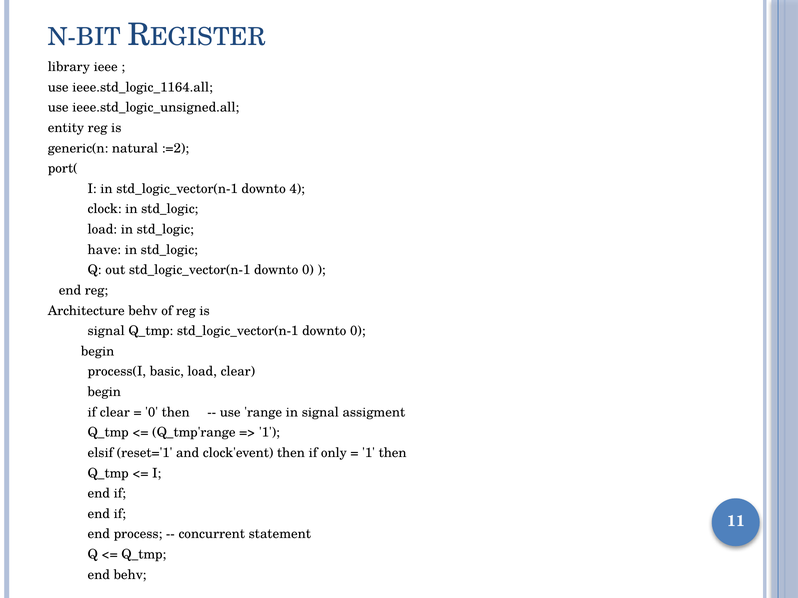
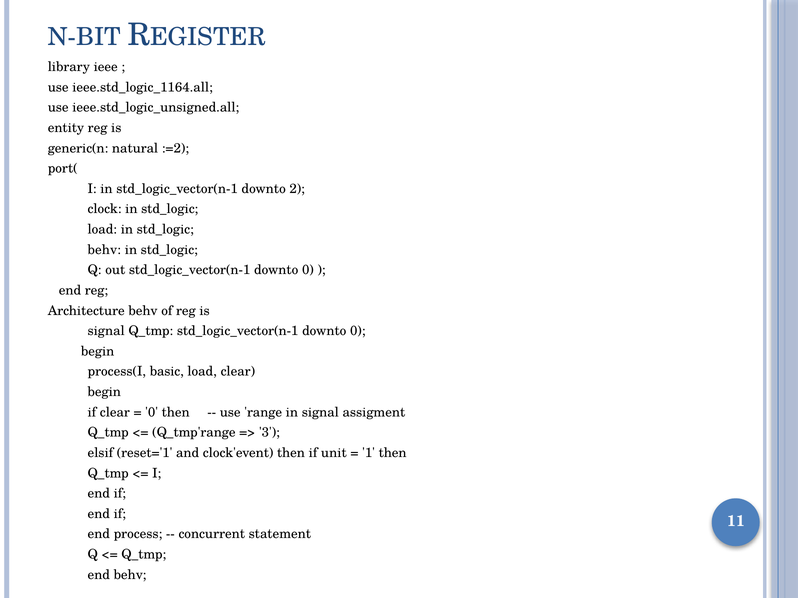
4: 4 -> 2
have at (104, 250): have -> behv
1 at (269, 433): 1 -> 3
only: only -> unit
